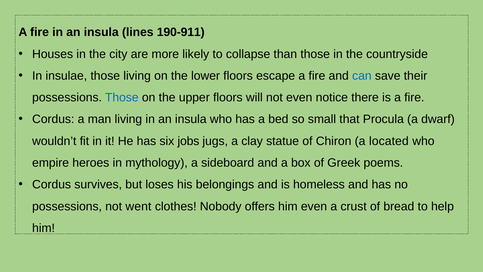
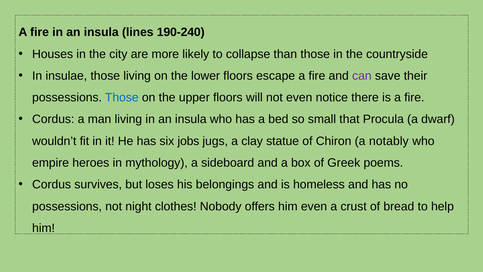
190-911: 190-911 -> 190-240
can colour: blue -> purple
located: located -> notably
went: went -> night
